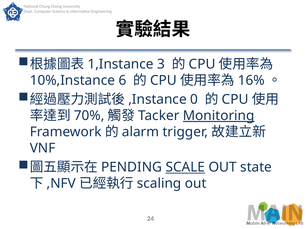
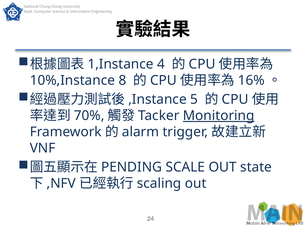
3: 3 -> 4
6: 6 -> 8
0: 0 -> 5
SCALE underline: present -> none
